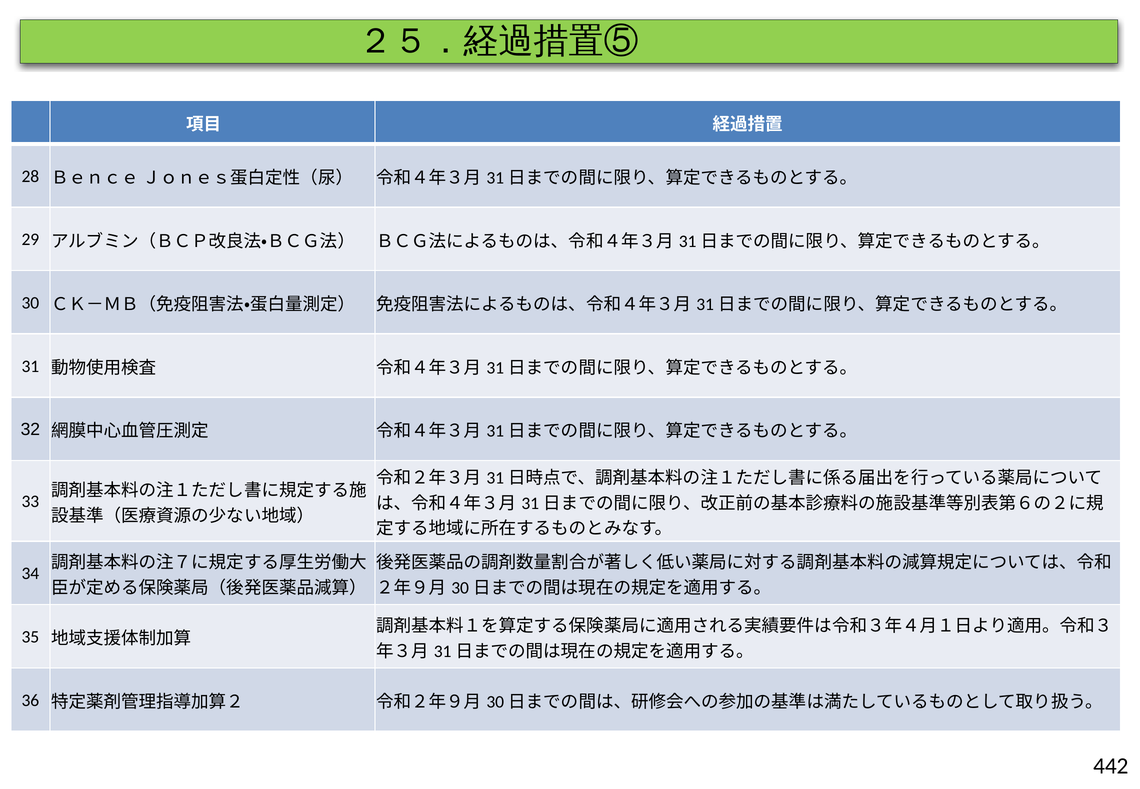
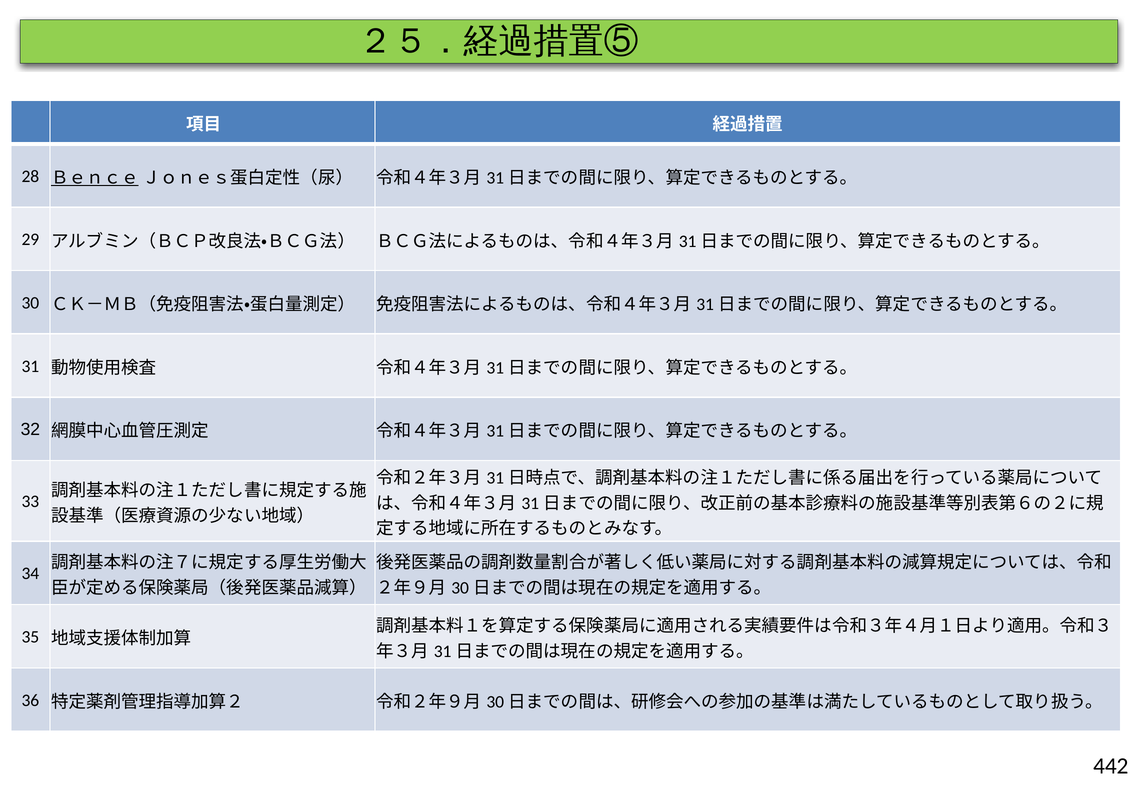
Ｂｅｎｃｅ underline: none -> present
